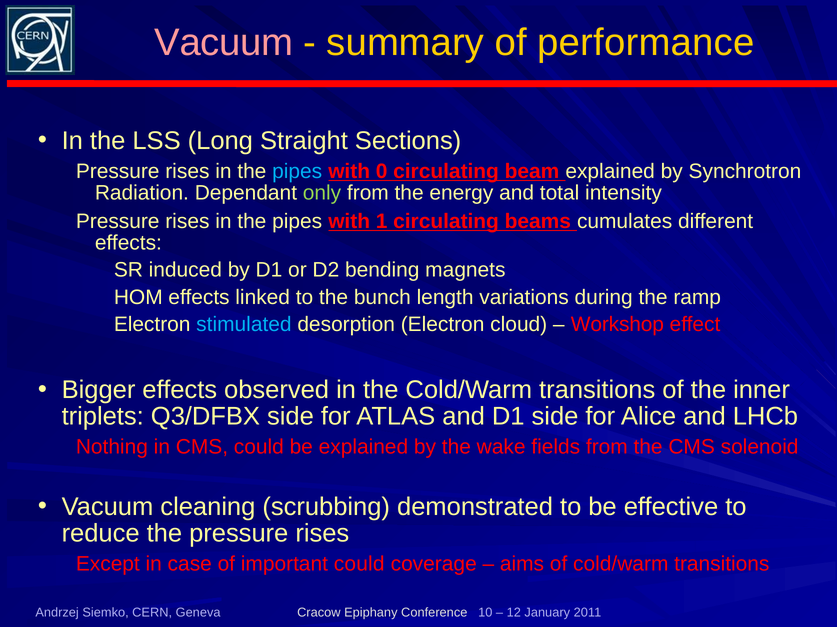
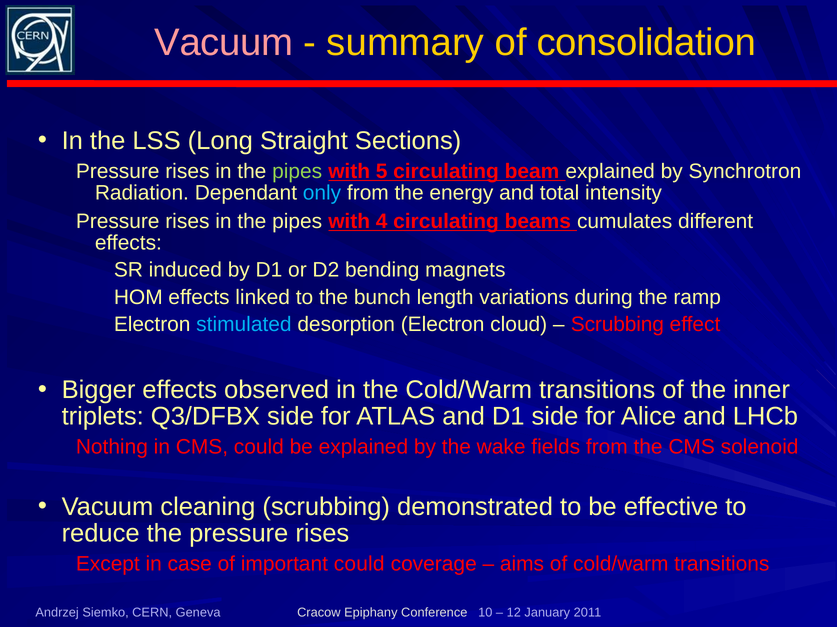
performance: performance -> consolidation
pipes at (297, 171) colour: light blue -> light green
0: 0 -> 5
only colour: light green -> light blue
1: 1 -> 4
Workshop at (617, 325): Workshop -> Scrubbing
